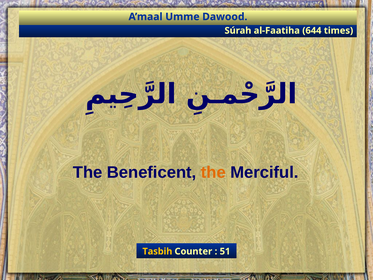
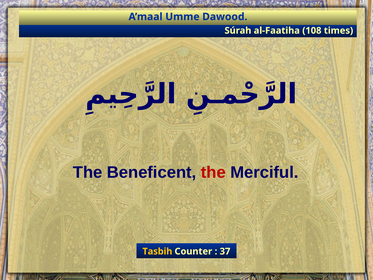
644: 644 -> 108
the at (213, 172) colour: orange -> red
51: 51 -> 37
